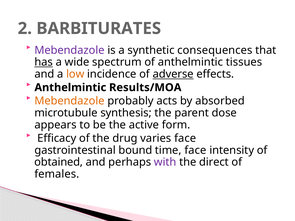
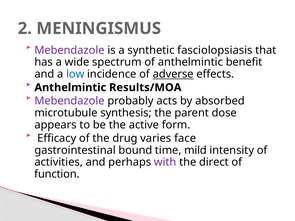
BARBITURATES: BARBITURATES -> MENINGISMUS
consequences: consequences -> fasciolopsiasis
has underline: present -> none
tissues: tissues -> benefit
low colour: orange -> blue
Mebendazole at (69, 101) colour: orange -> purple
time face: face -> mild
obtained: obtained -> activities
females: females -> function
